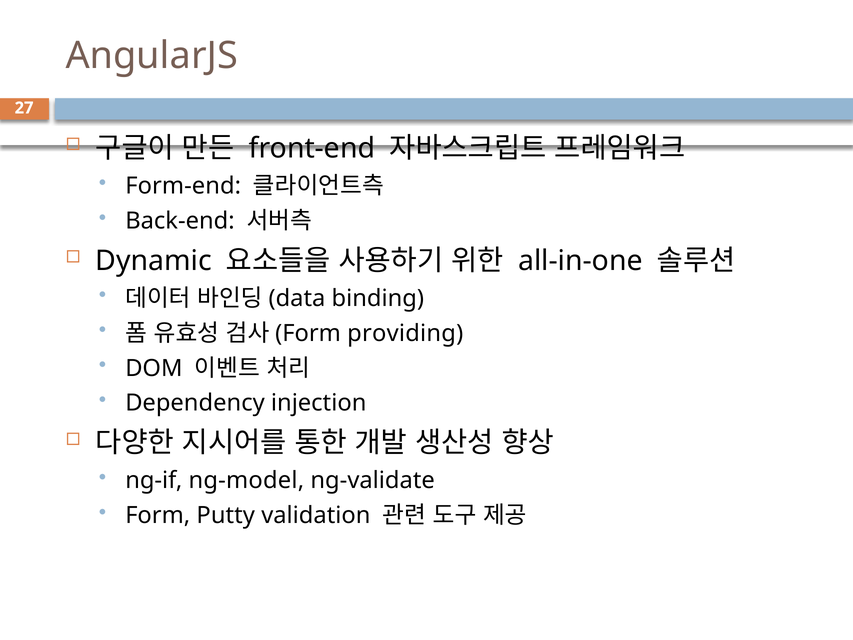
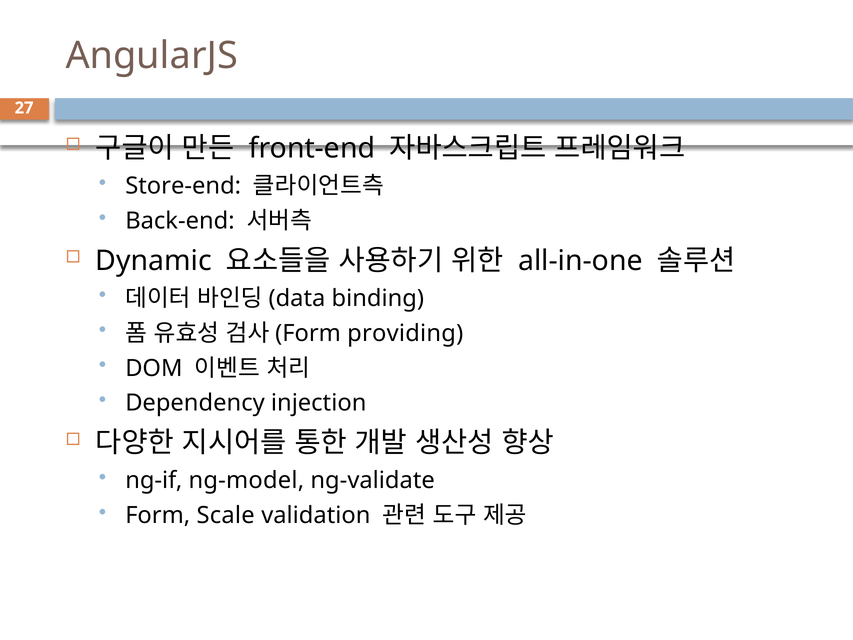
Form-end: Form-end -> Store-end
Putty: Putty -> Scale
